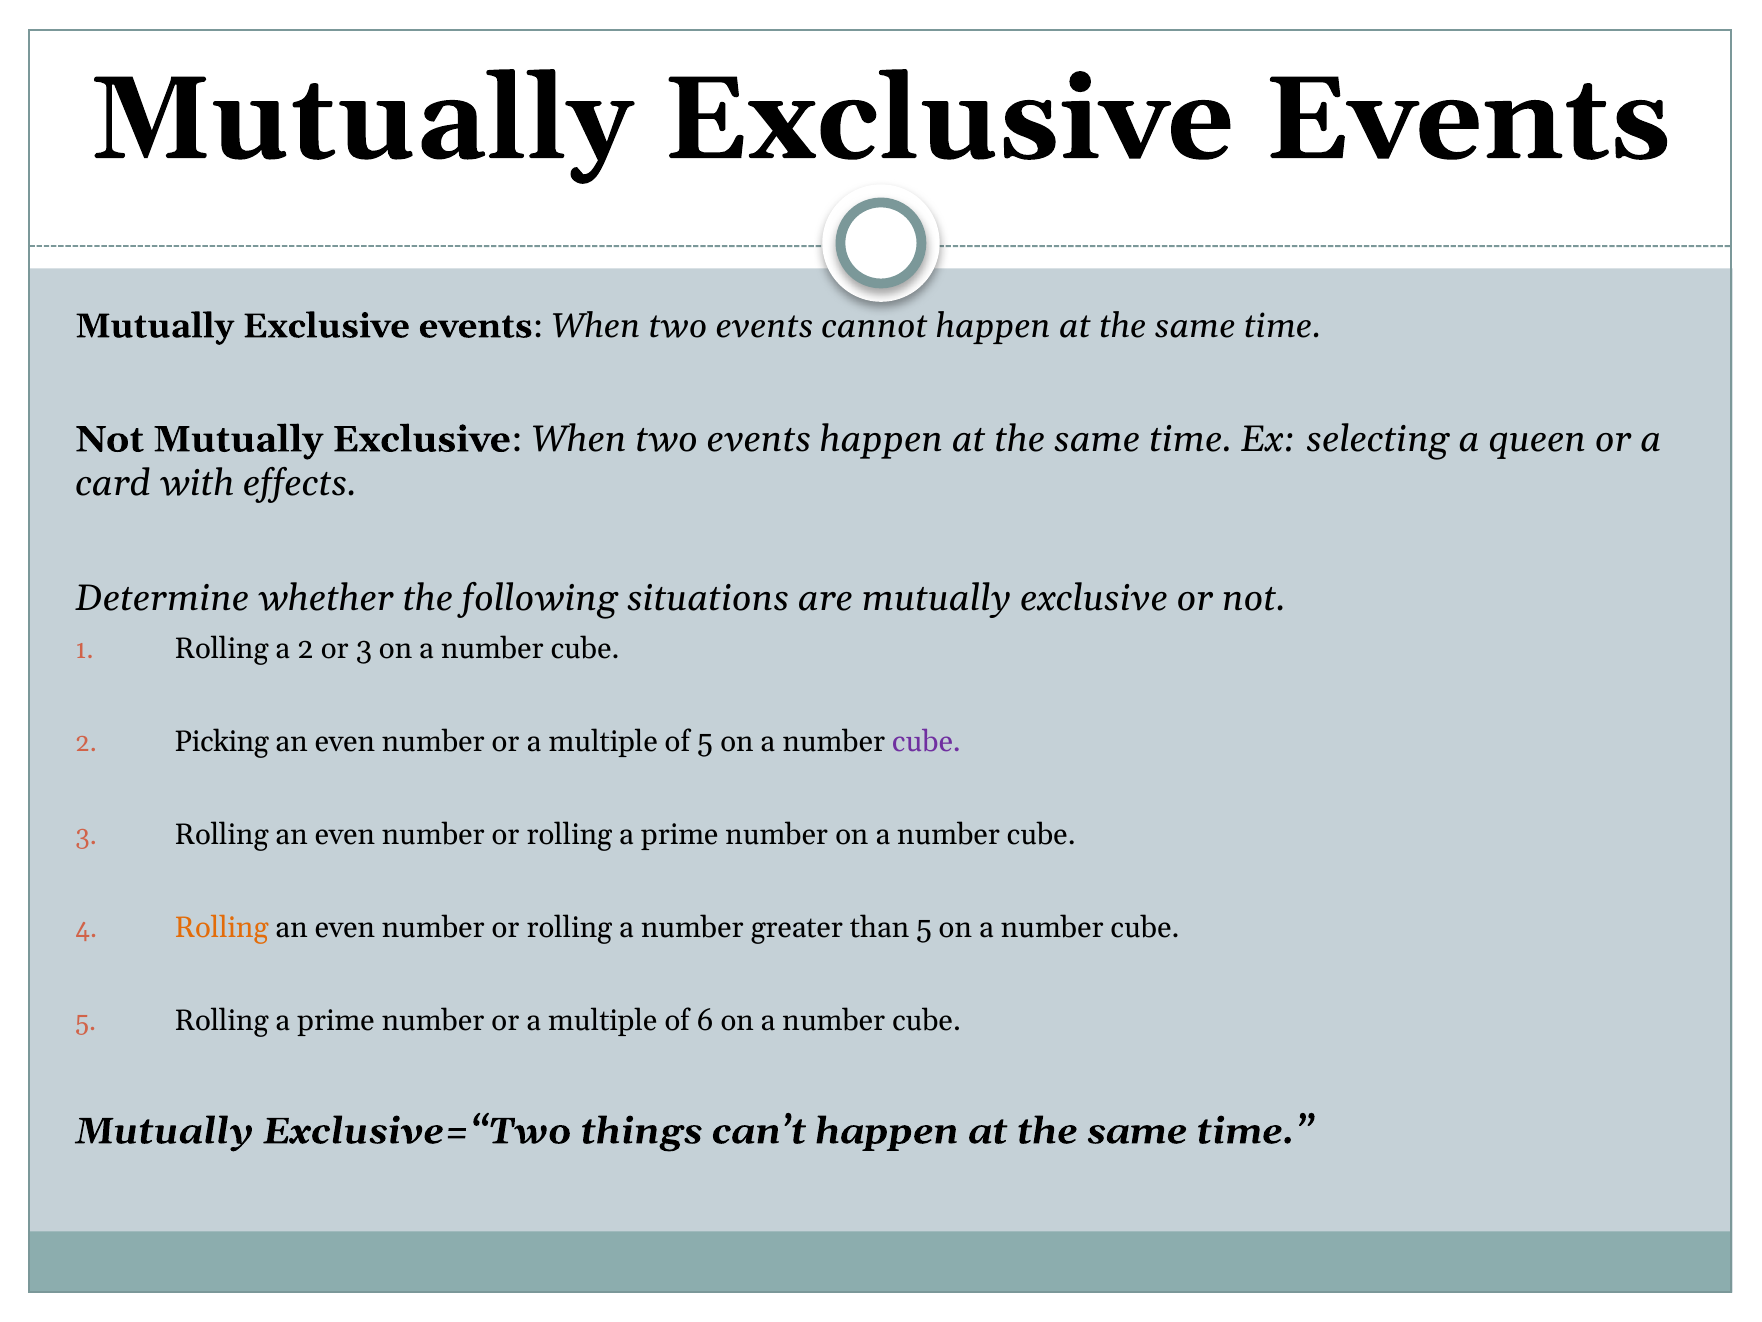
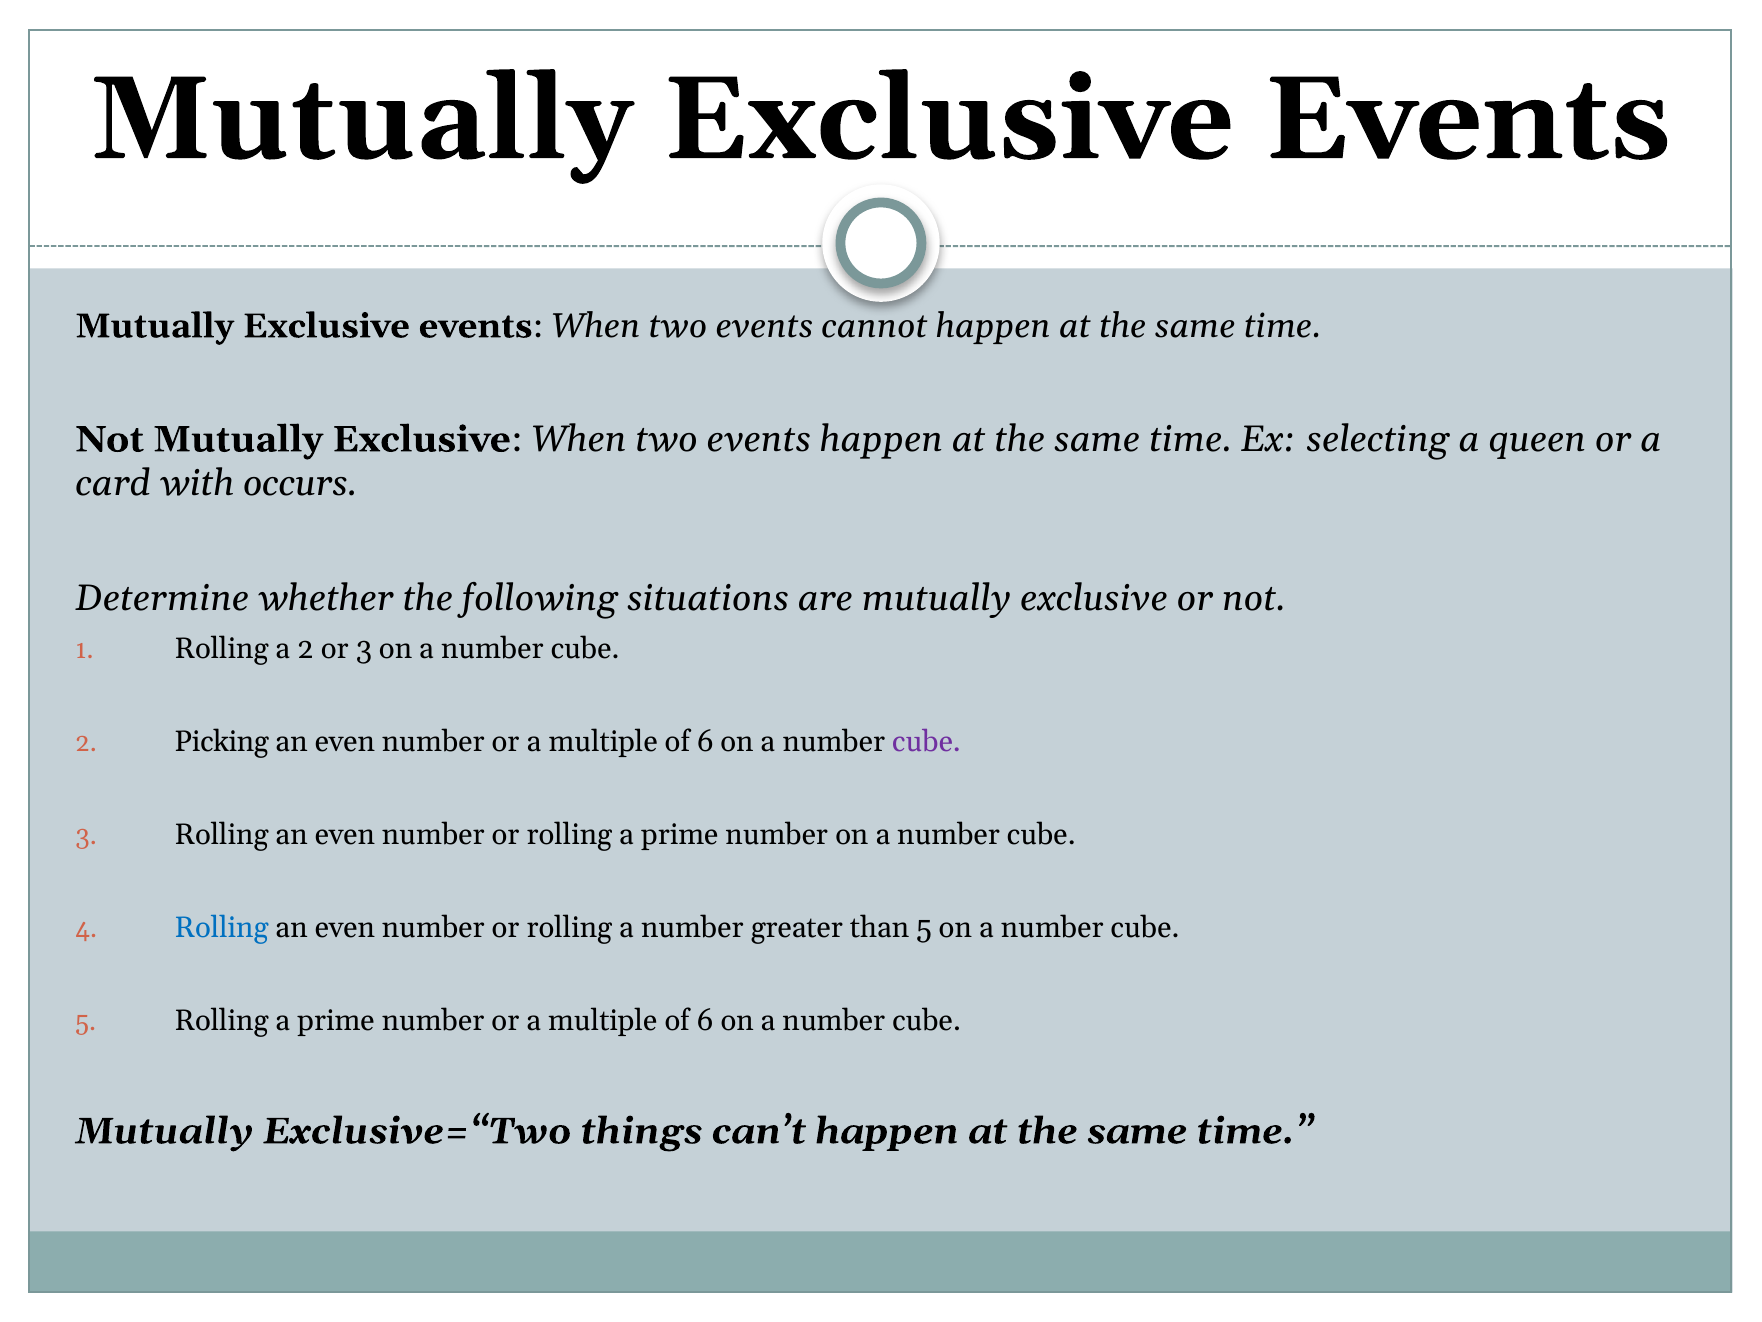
effects: effects -> occurs
5 at (705, 741): 5 -> 6
Rolling at (222, 927) colour: orange -> blue
